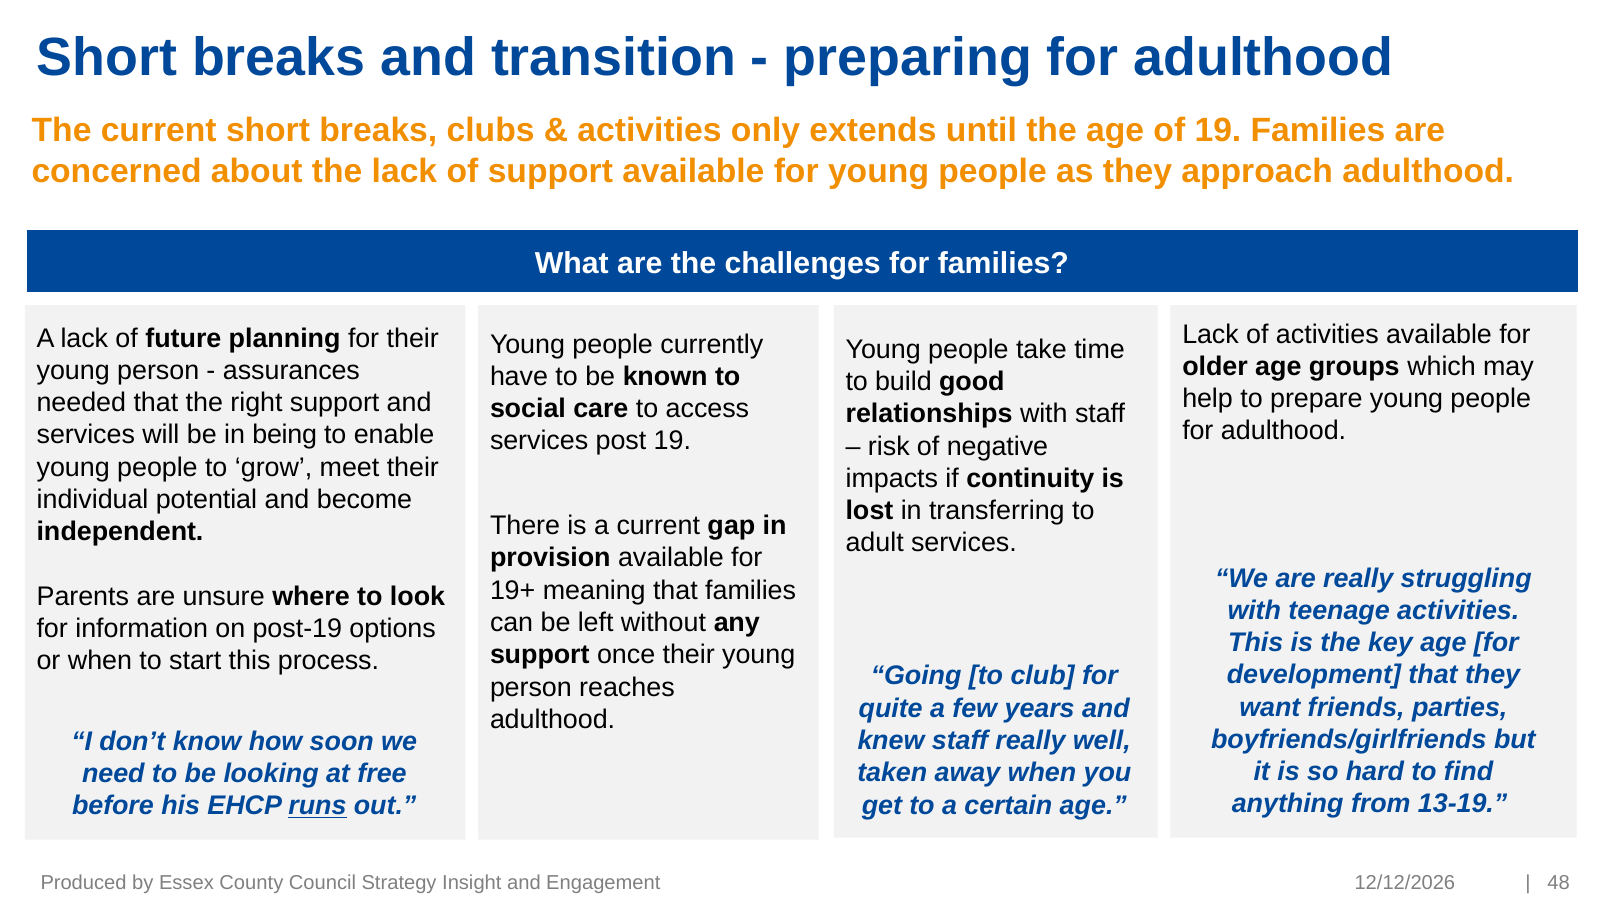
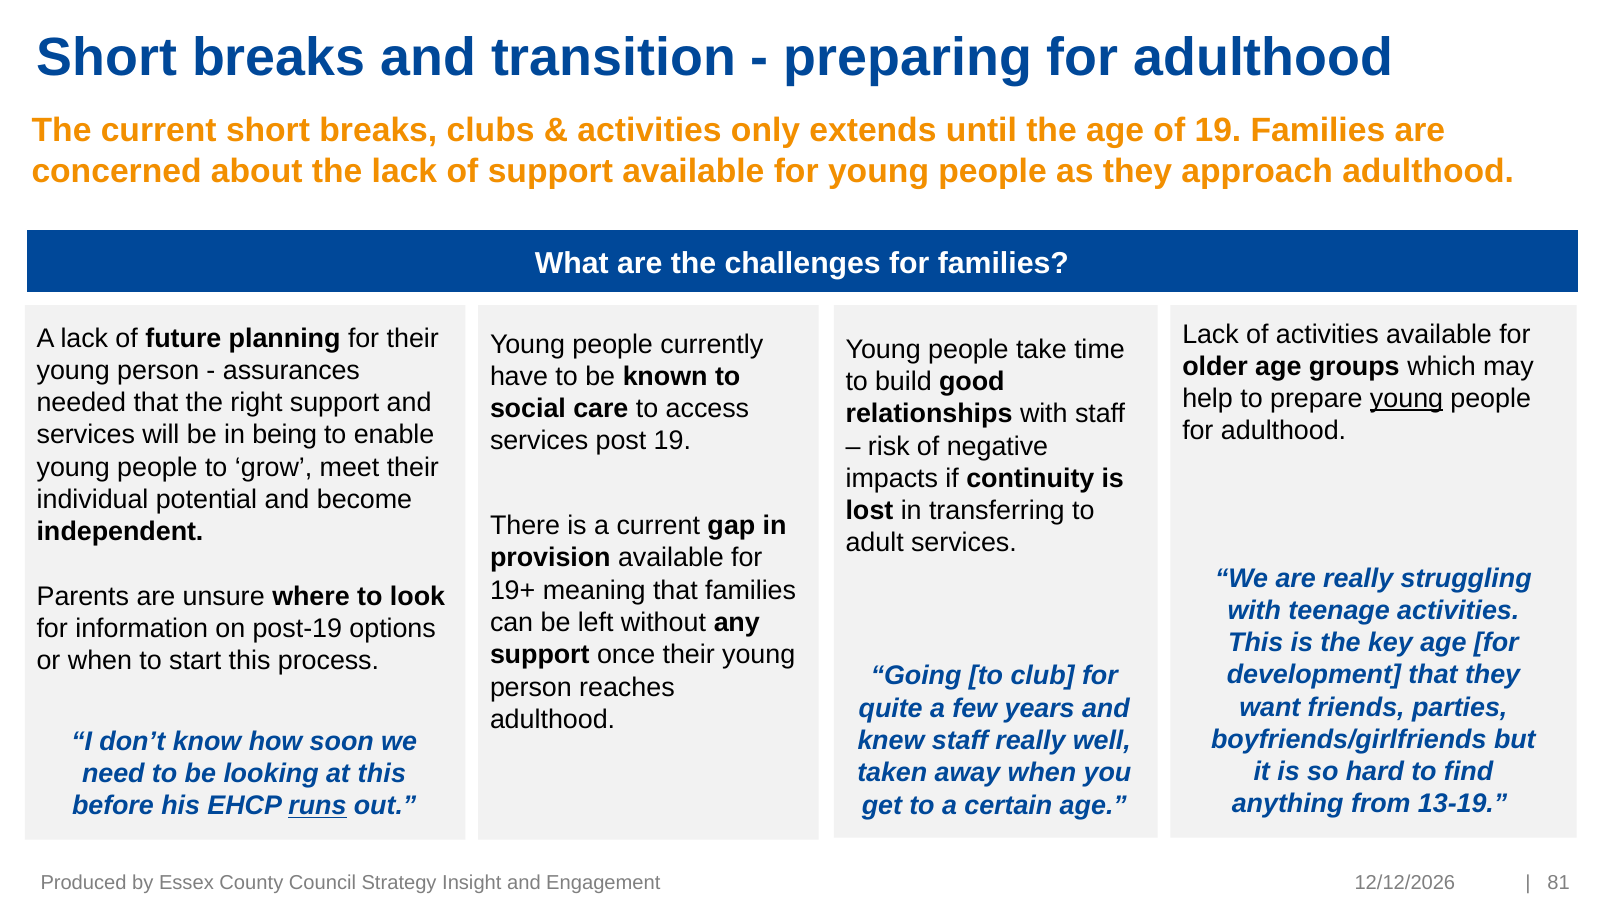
young at (1407, 399) underline: none -> present
at free: free -> this
48: 48 -> 81
